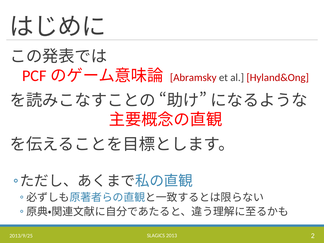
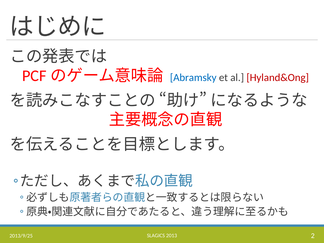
Abramsky colour: red -> blue
